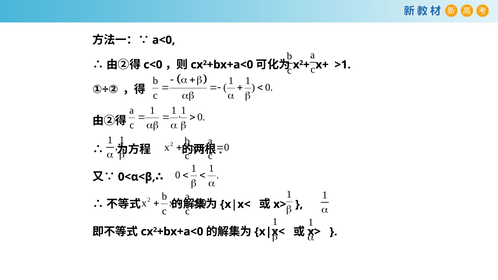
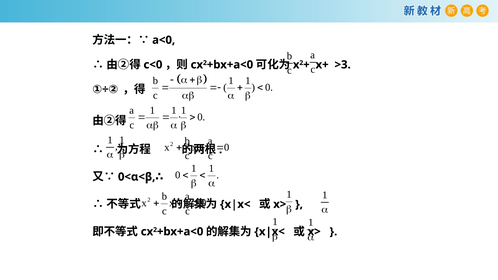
>1: >1 -> >3
